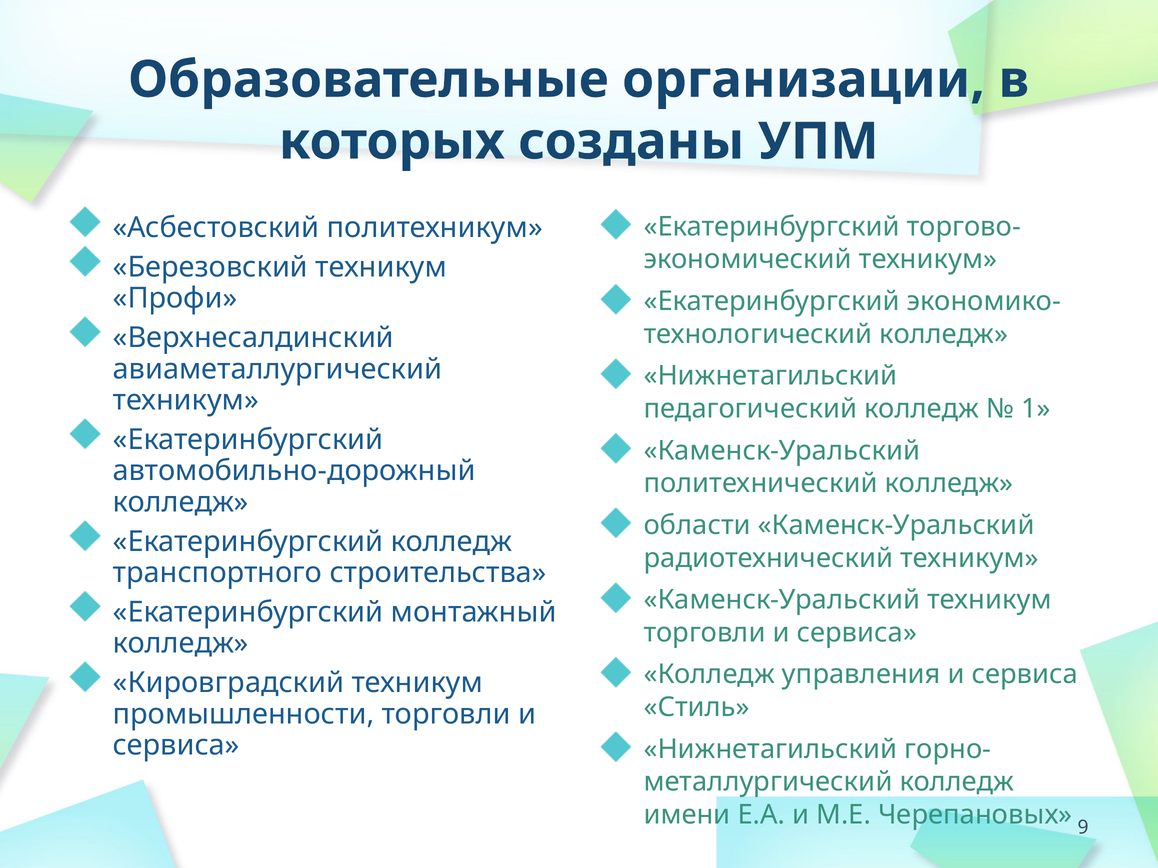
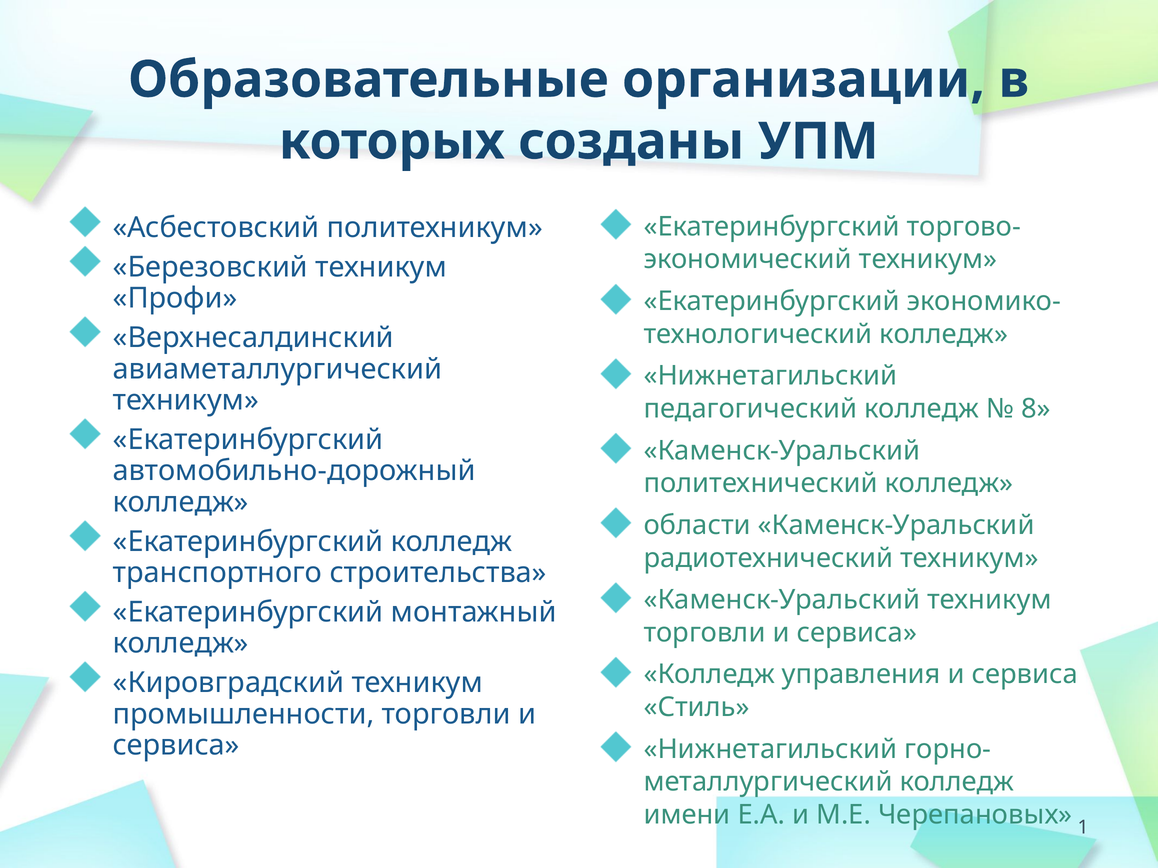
1: 1 -> 8
9: 9 -> 1
